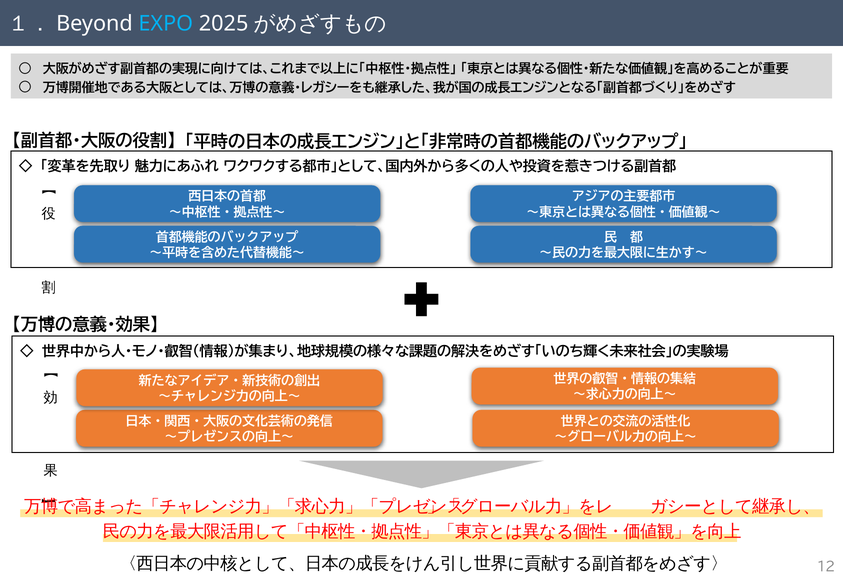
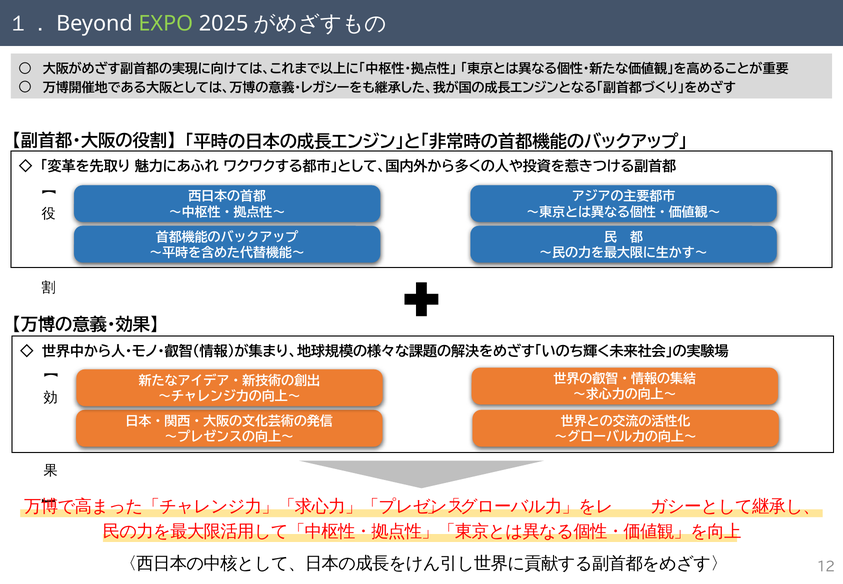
EXPO colour: light blue -> light green
